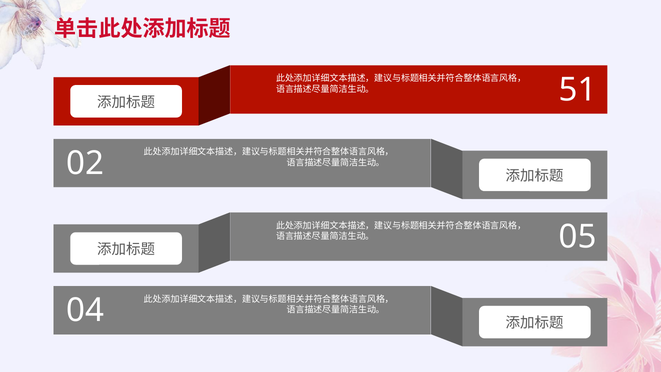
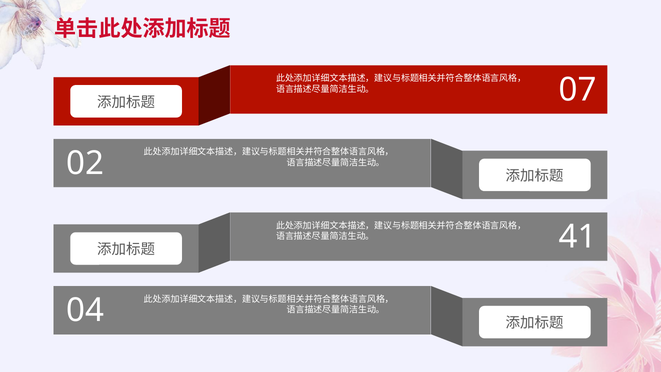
51: 51 -> 07
05: 05 -> 41
